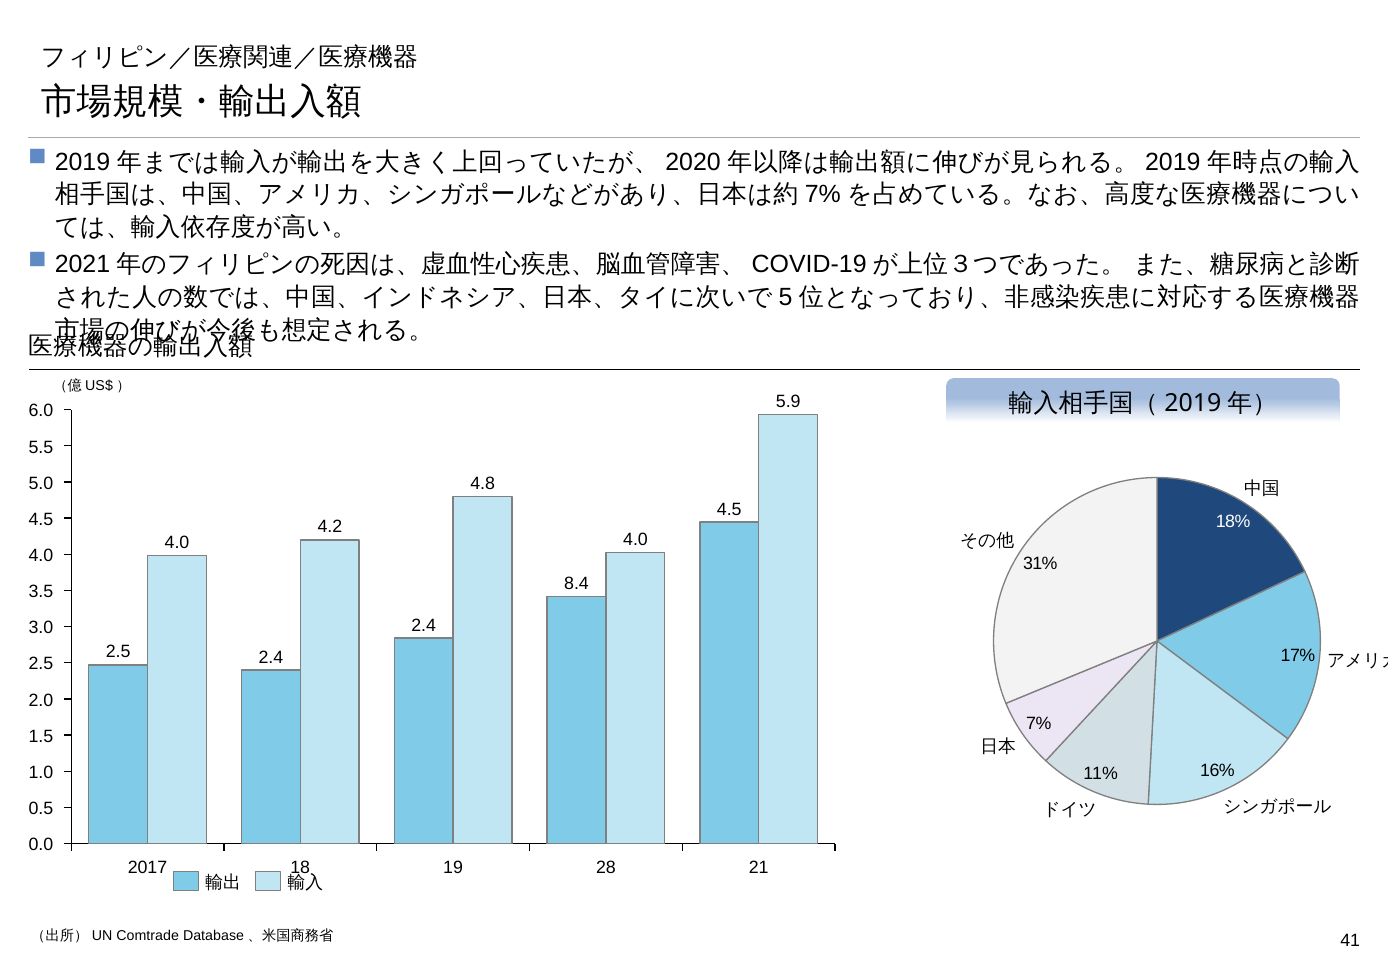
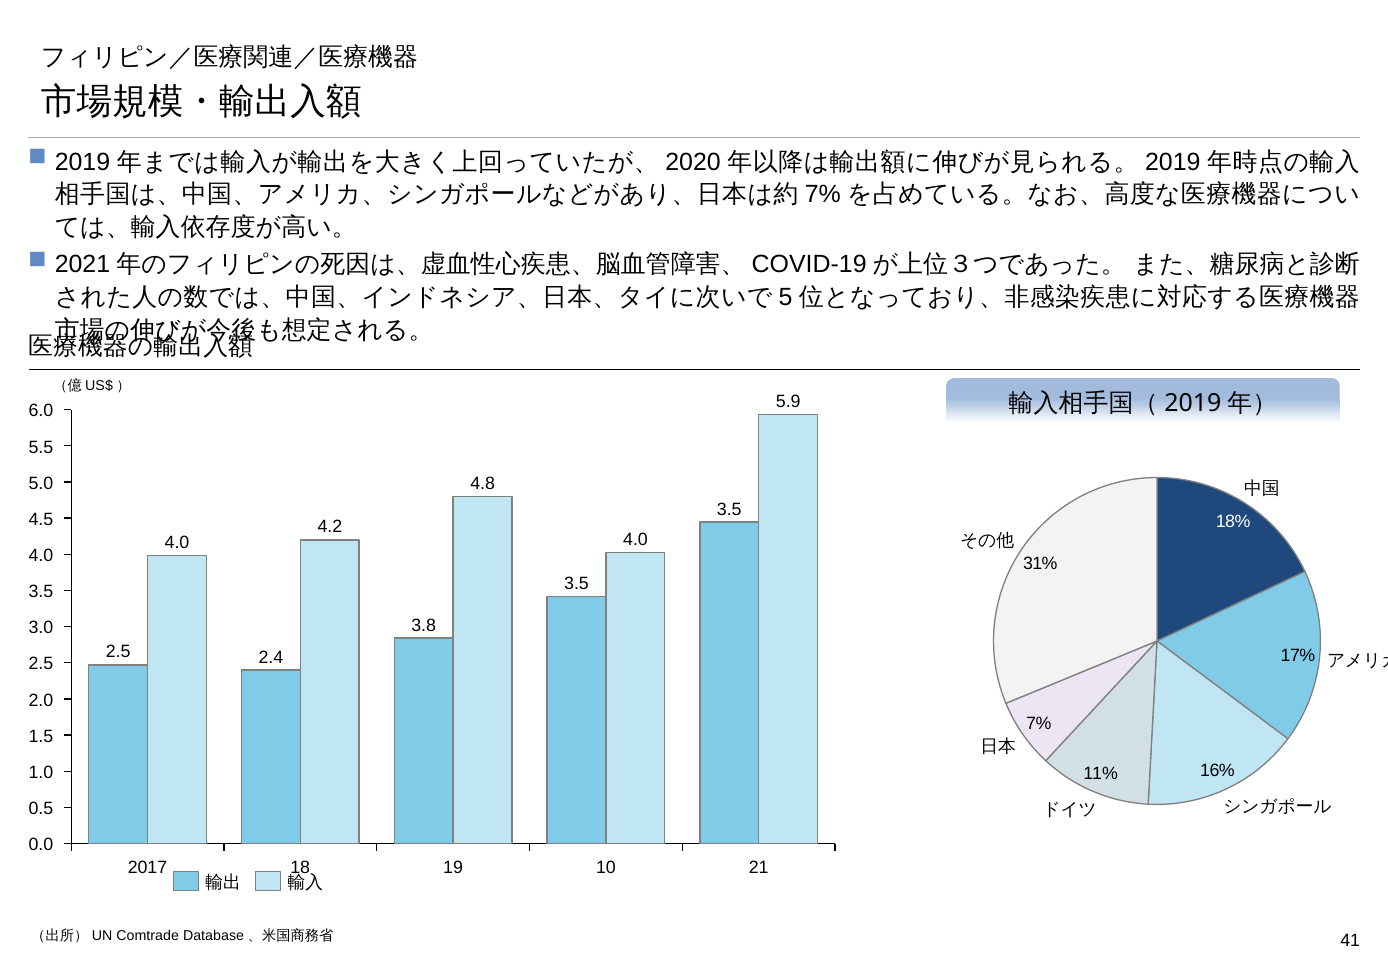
4.5 at (729, 509): 4.5 -> 3.5
8.4 at (577, 584): 8.4 -> 3.5
2.4 at (424, 625): 2.4 -> 3.8
28: 28 -> 10
